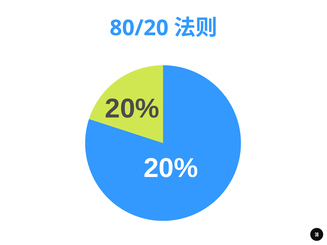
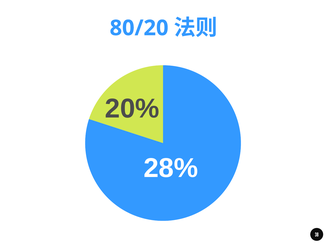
20% at (171, 168): 20% -> 28%
